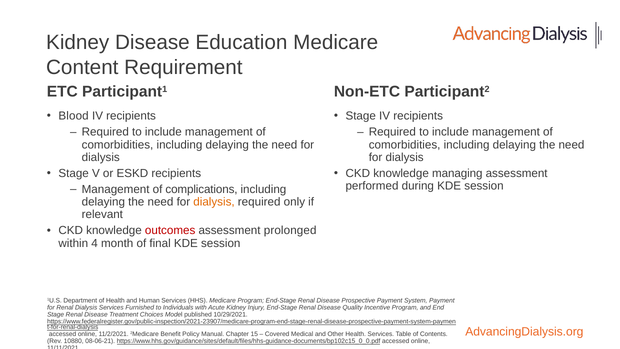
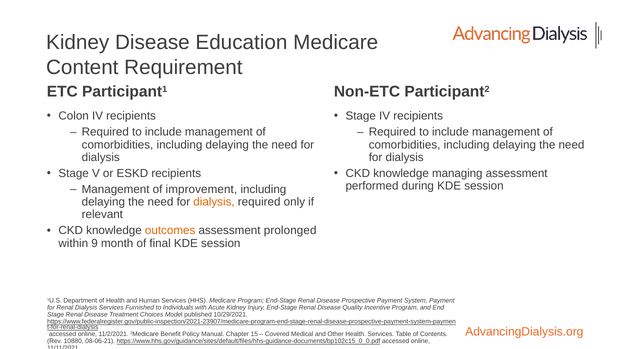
Blood: Blood -> Colon
complications: complications -> improvement
outcomes colour: red -> orange
4: 4 -> 9
